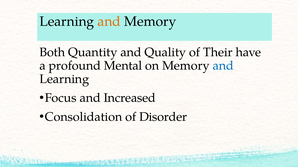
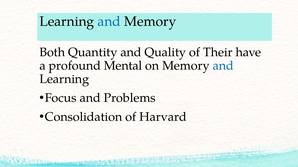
and at (109, 21) colour: orange -> blue
Increased: Increased -> Problems
Disorder: Disorder -> Harvard
